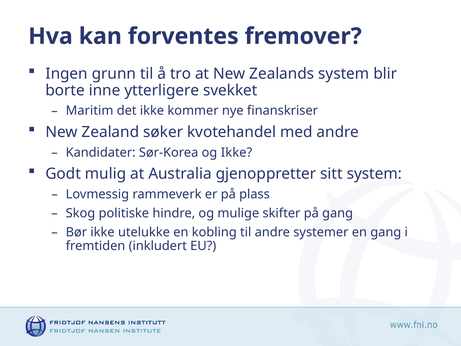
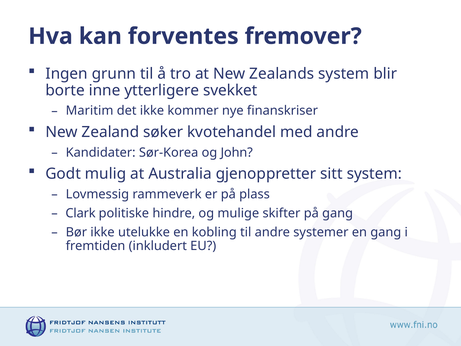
og Ikke: Ikke -> John
Skog: Skog -> Clark
